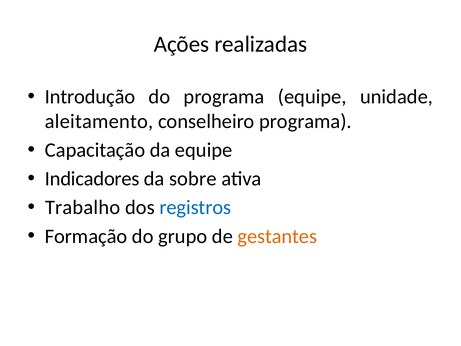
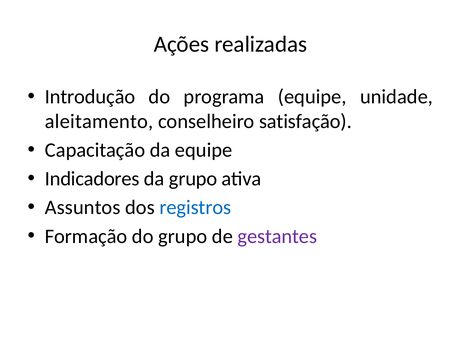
conselheiro programa: programa -> satisfação
da sobre: sobre -> grupo
Trabalho: Trabalho -> Assuntos
gestantes colour: orange -> purple
